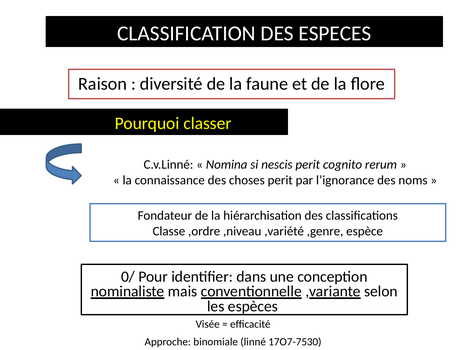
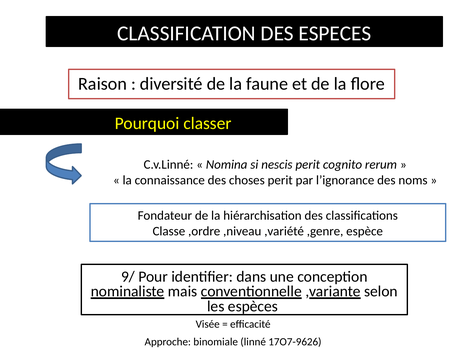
0/: 0/ -> 9/
17O7-7530: 17O7-7530 -> 17O7-9626
